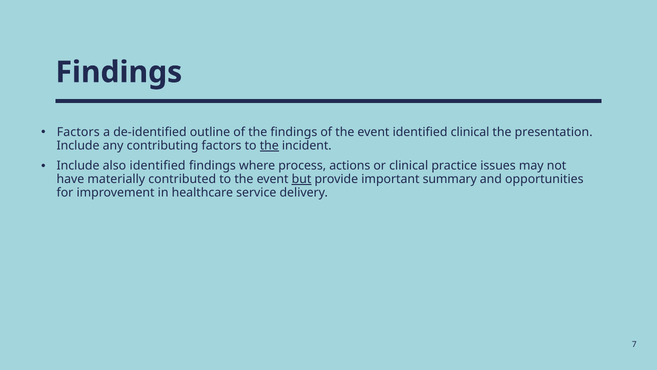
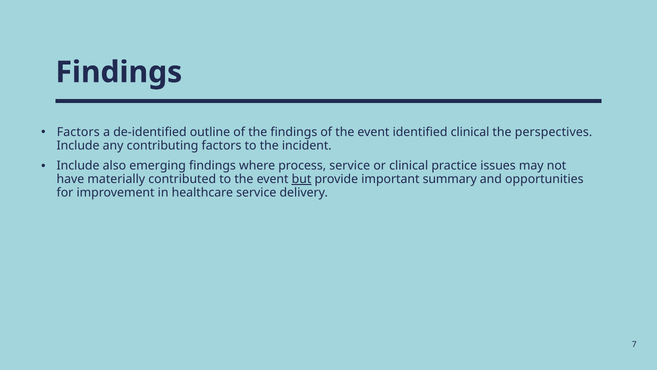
presentation: presentation -> perspectives
the at (269, 146) underline: present -> none
also identified: identified -> emerging
process actions: actions -> service
